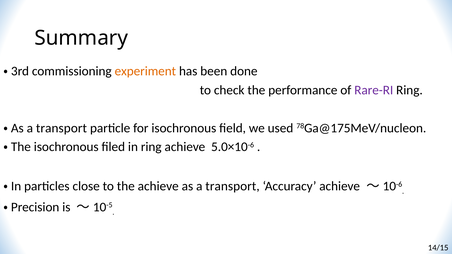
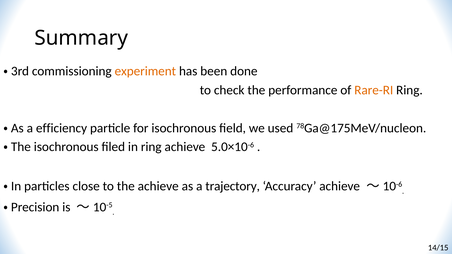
Rare-RI colour: purple -> orange
transport at (61, 128): transport -> efficiency
as a transport: transport -> trajectory
